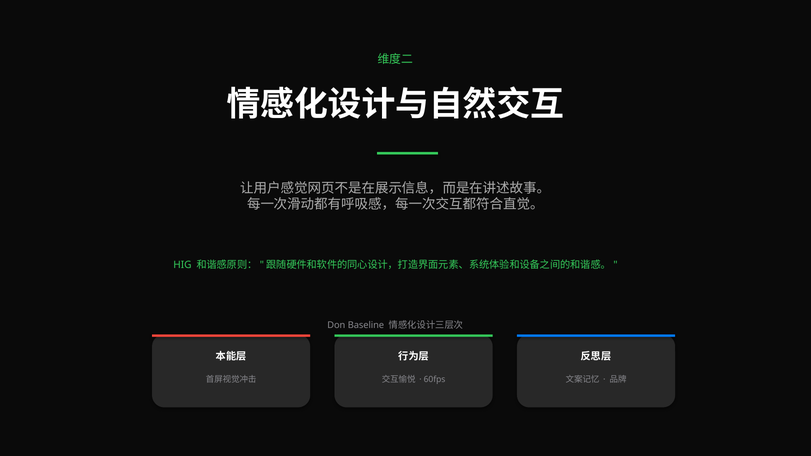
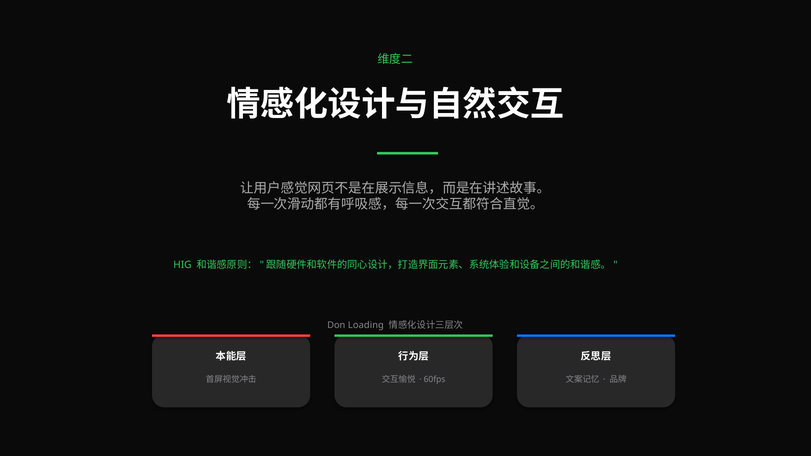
Baseline: Baseline -> Loading
